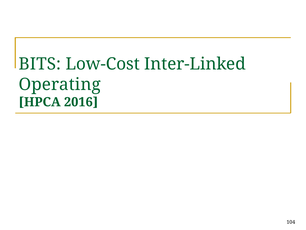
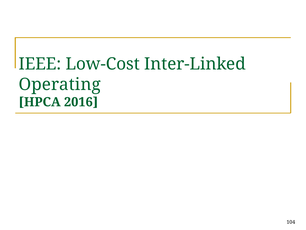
BITS: BITS -> IEEE
